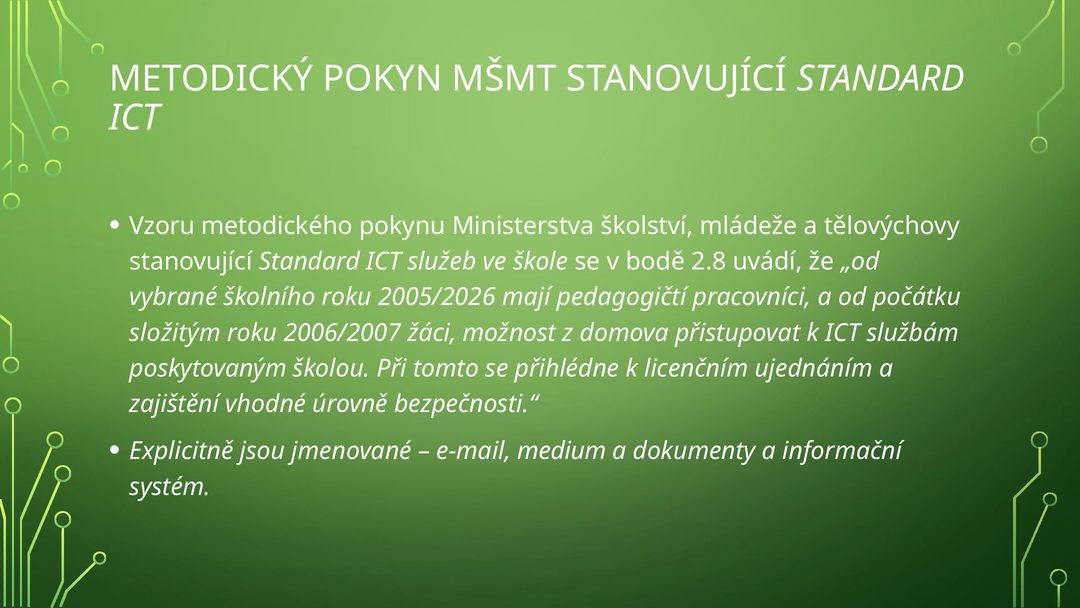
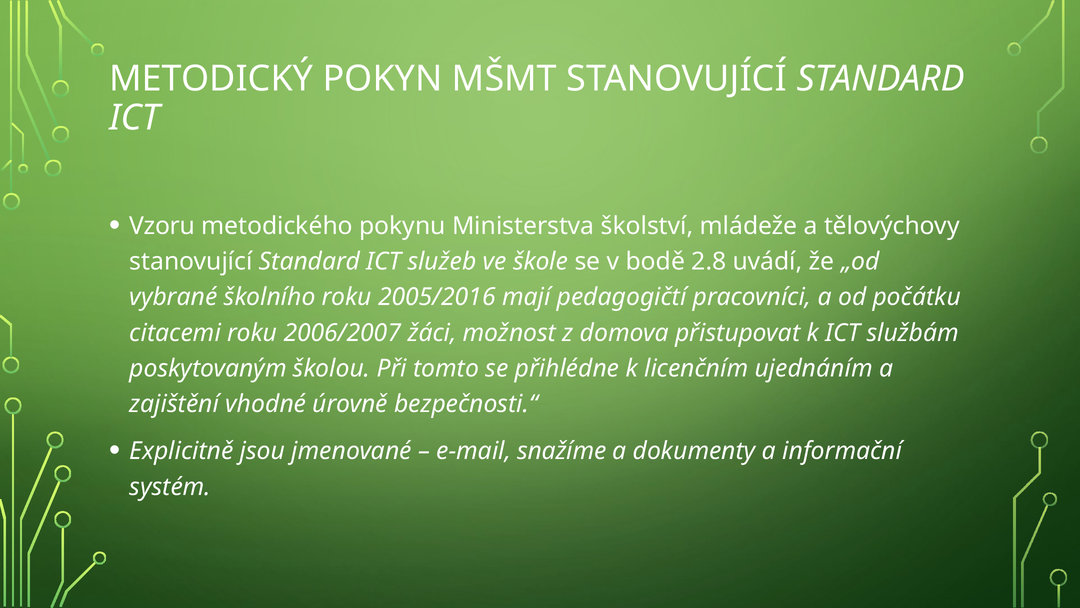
2005/2026: 2005/2026 -> 2005/2016
složitým: složitým -> citacemi
medium: medium -> snažíme
